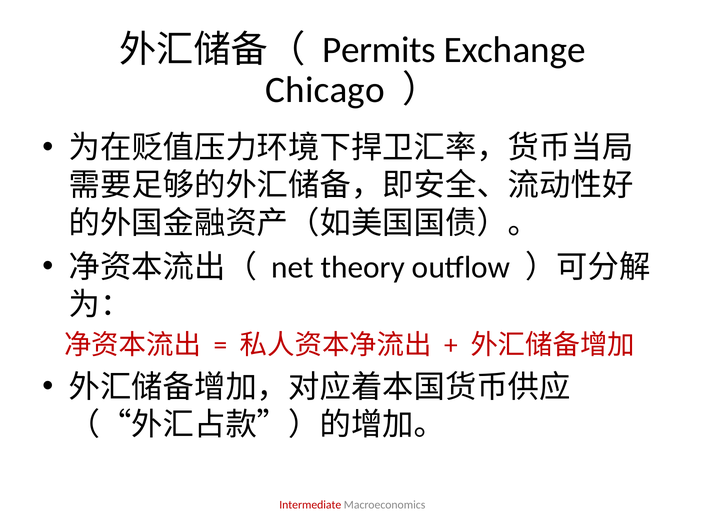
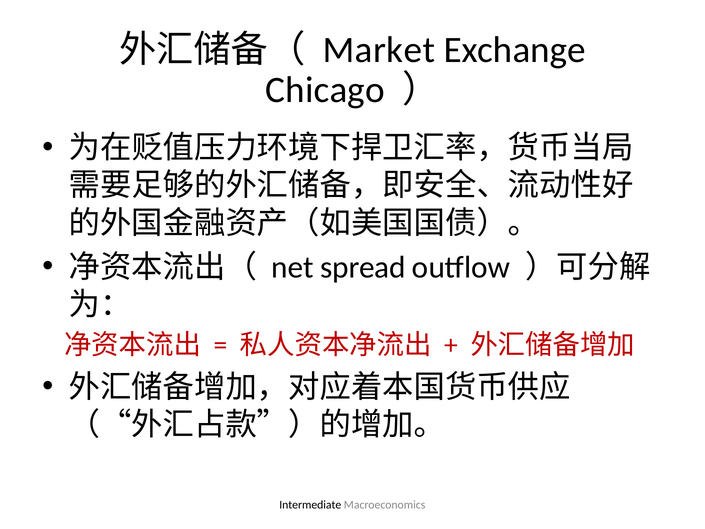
Permits: Permits -> Market
theory: theory -> spread
Intermediate colour: red -> black
